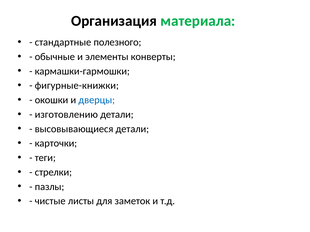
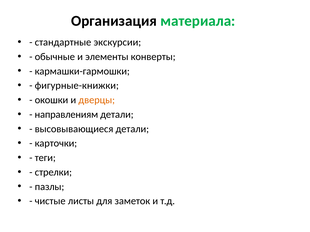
полезного: полезного -> экскурсии
дверцы colour: blue -> orange
изготовлению: изготовлению -> направлениям
